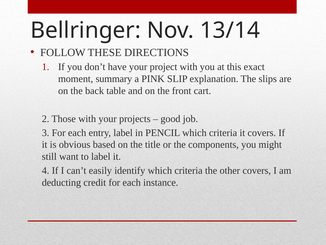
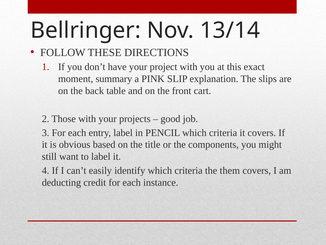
other: other -> them
